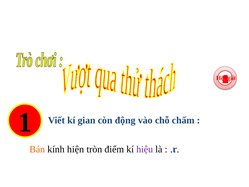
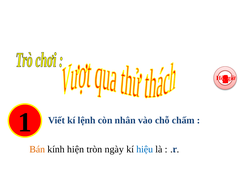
gian: gian -> lệnh
động: động -> nhân
điểm: điểm -> ngày
hiệu colour: purple -> blue
